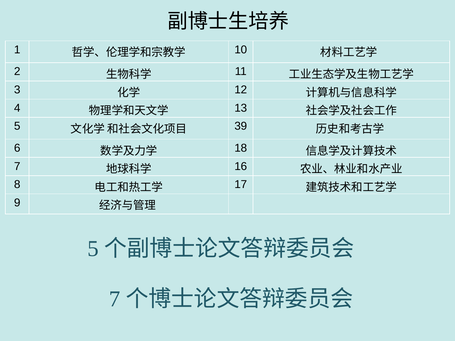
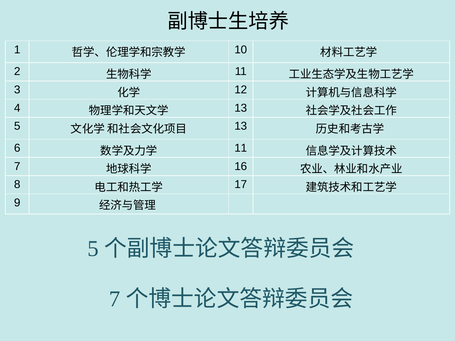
39 at (241, 126): 39 -> 13
18 at (241, 148): 18 -> 11
